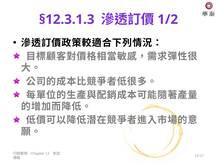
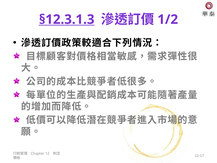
§12.3.1.3 underline: none -> present
